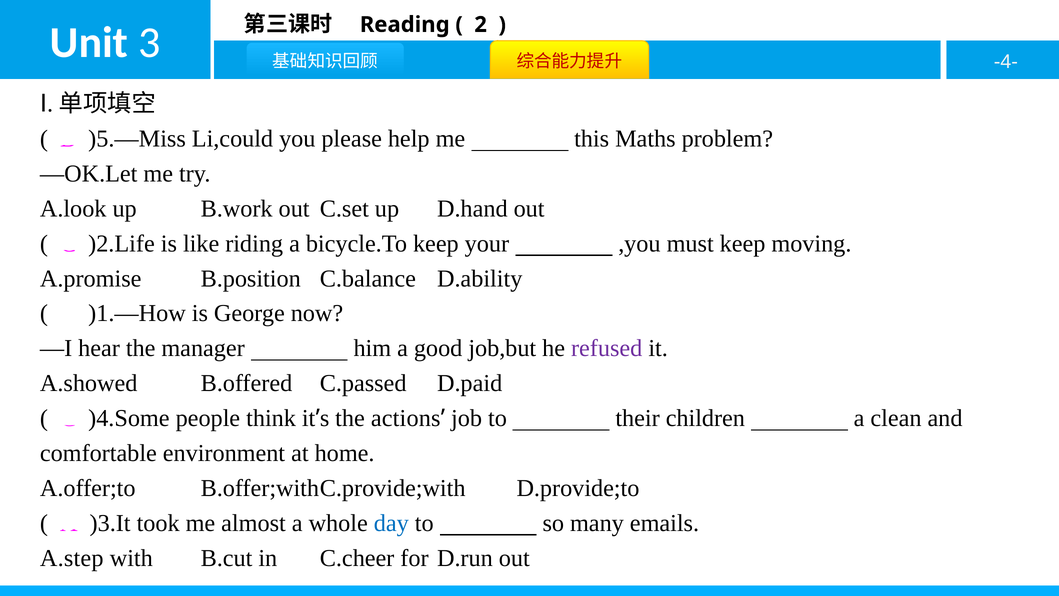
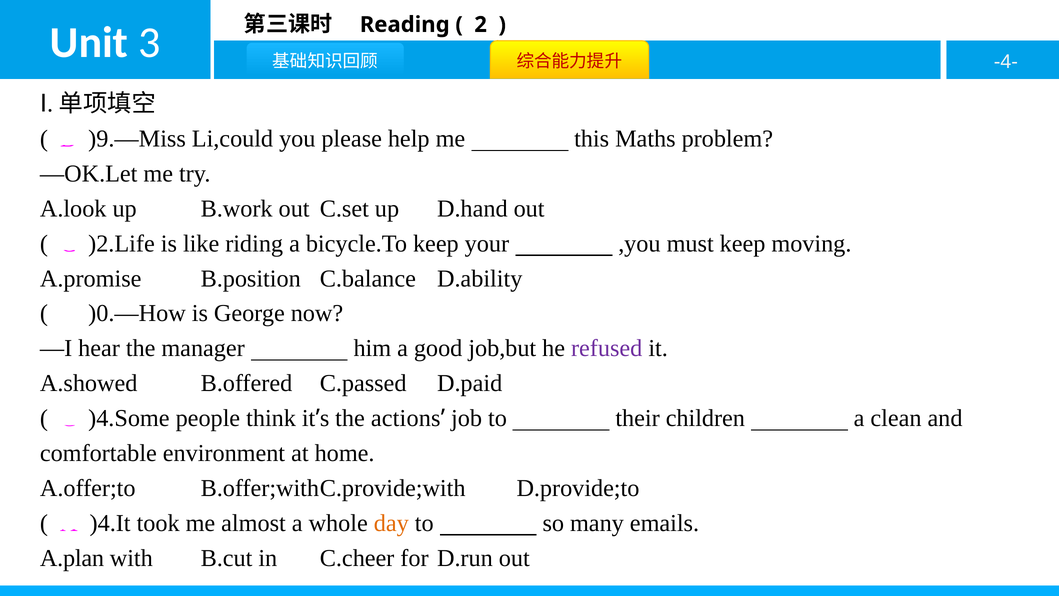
)5.—Miss: )5.—Miss -> )9.—Miss
)1.—How: )1.—How -> )0.—How
)3.It: )3.It -> )4.It
day colour: blue -> orange
A.step: A.step -> A.plan
